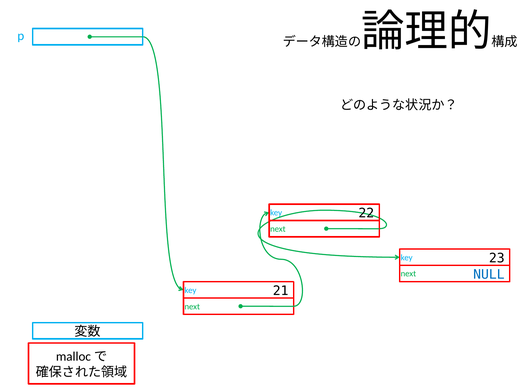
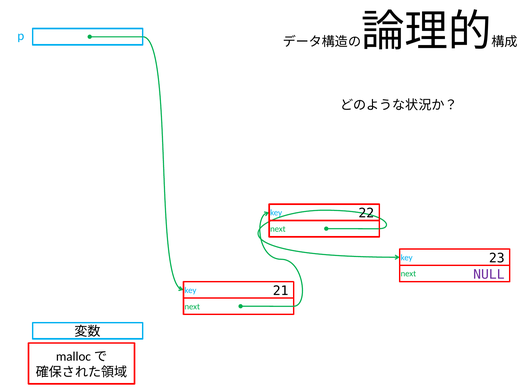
NULL colour: blue -> purple
